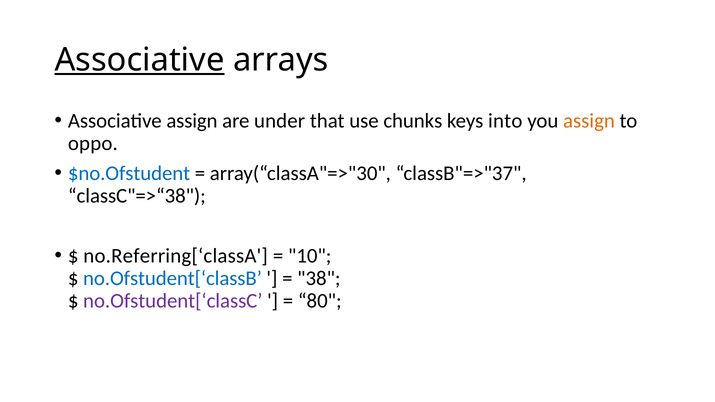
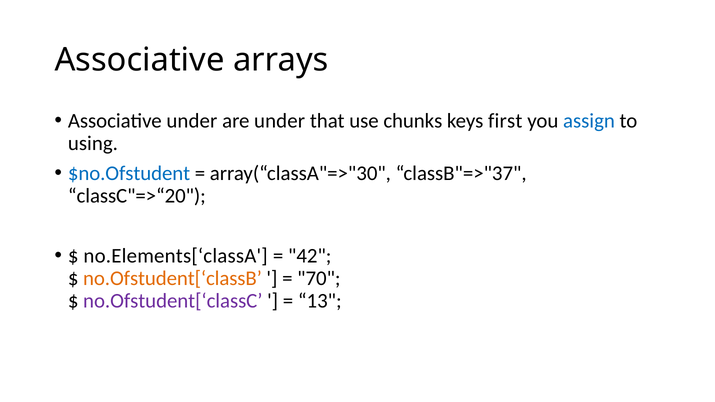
Associative at (140, 60) underline: present -> none
Associative assign: assign -> under
into: into -> first
assign at (589, 121) colour: orange -> blue
oppo: oppo -> using
classC"=>“38: classC"=>“38 -> classC"=>“20
no.Referring[‘classA: no.Referring[‘classA -> no.Elements[‘classA
10: 10 -> 42
no.Ofstudent[‘classB colour: blue -> orange
38: 38 -> 70
80: 80 -> 13
